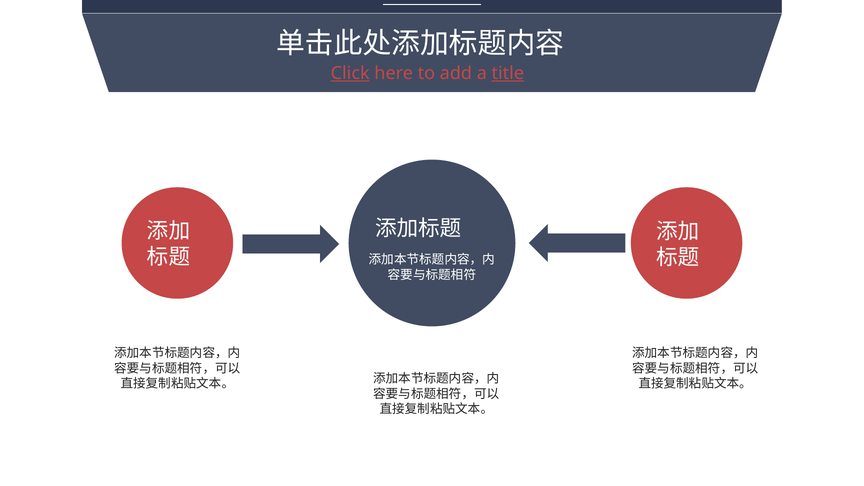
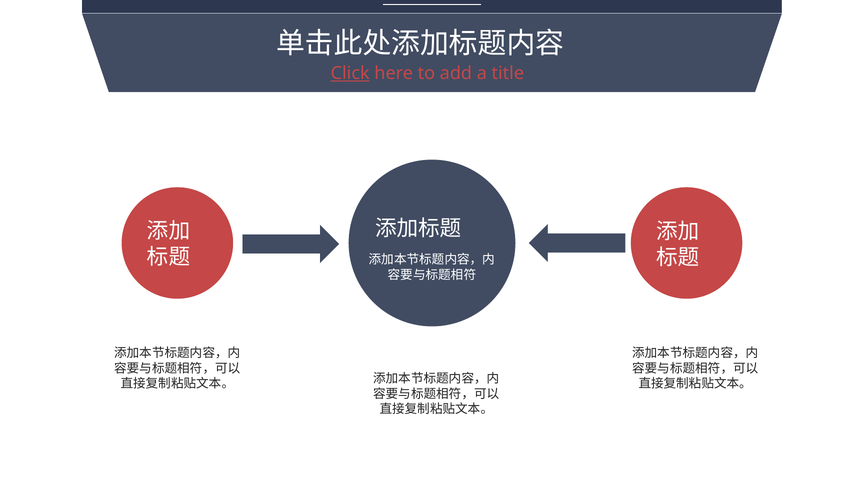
title underline: present -> none
